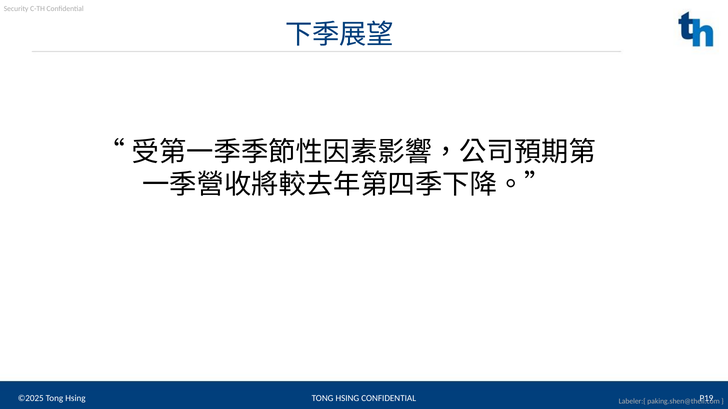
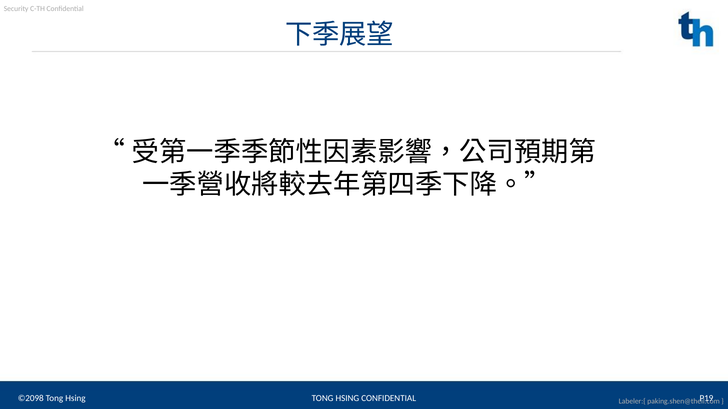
©2025: ©2025 -> ©2098
